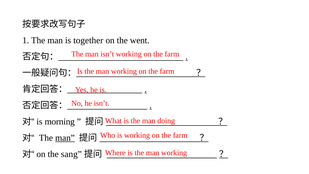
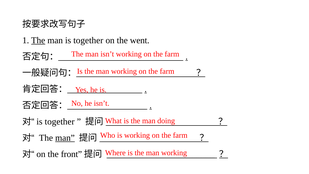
The at (38, 40) underline: none -> present
morning at (60, 121): morning -> together
sang: sang -> front
